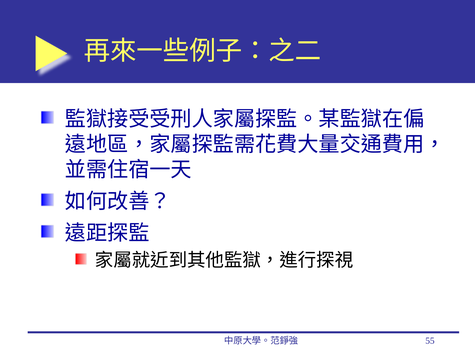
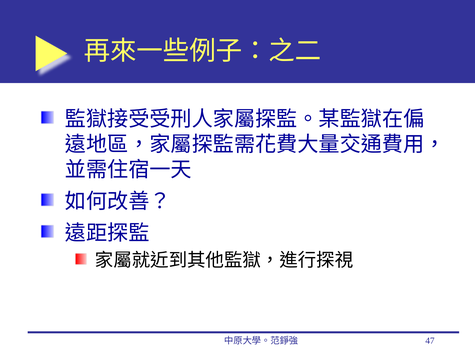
55: 55 -> 47
